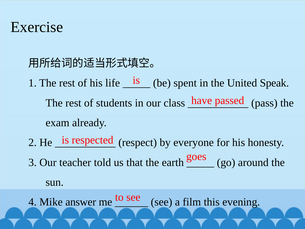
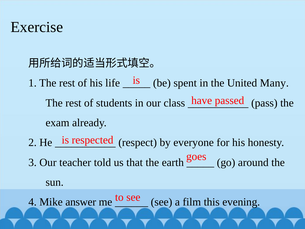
Speak: Speak -> Many
